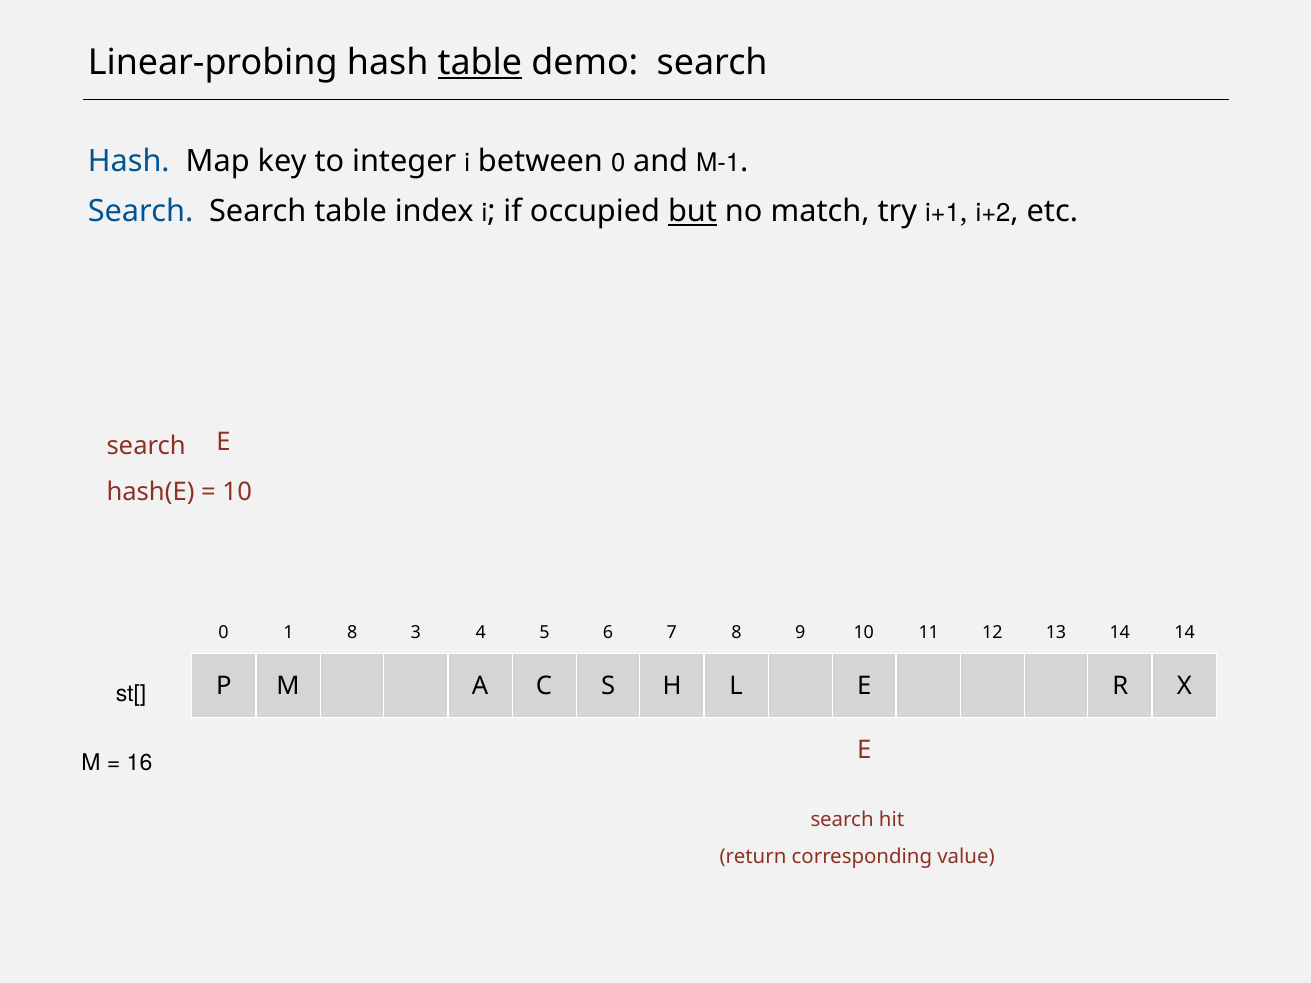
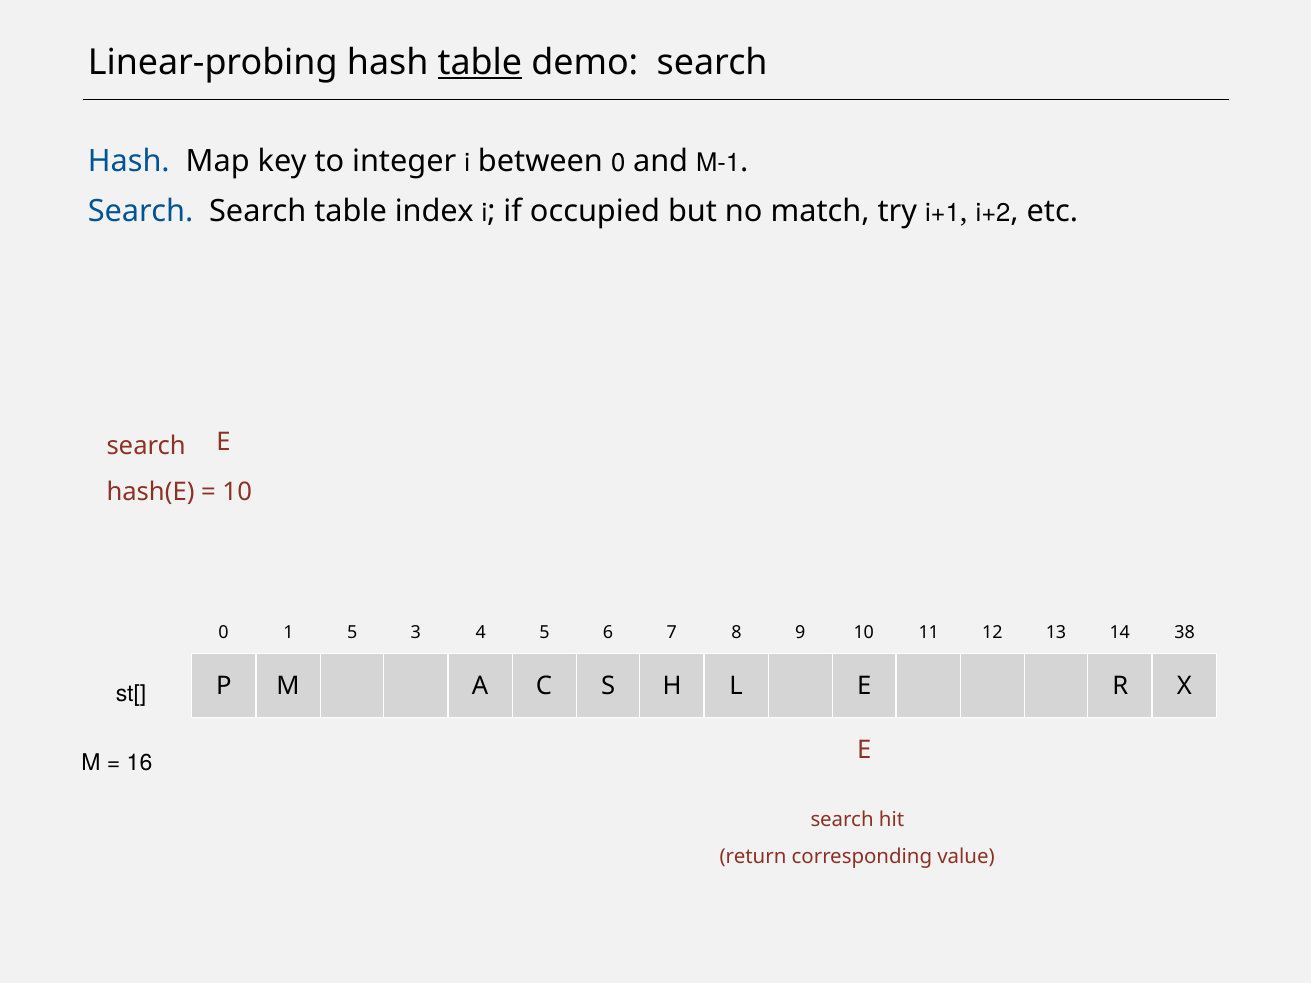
but underline: present -> none
1 8: 8 -> 5
14 14: 14 -> 38
